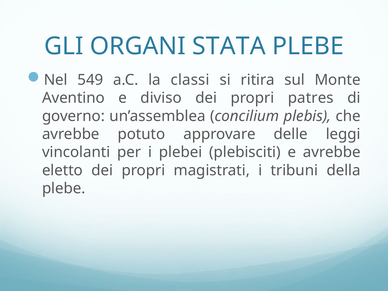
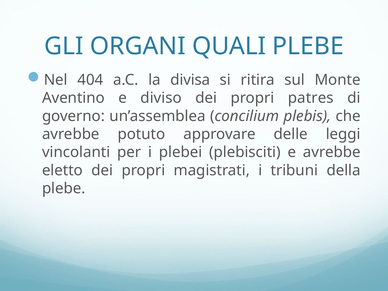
STATA: STATA -> QUALI
549: 549 -> 404
classi: classi -> divisa
